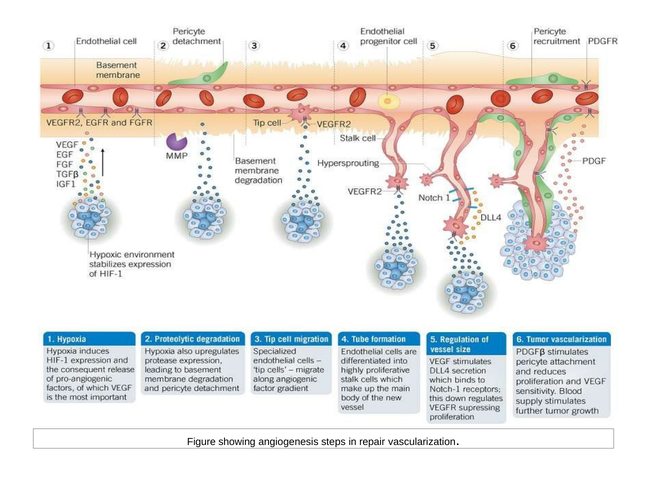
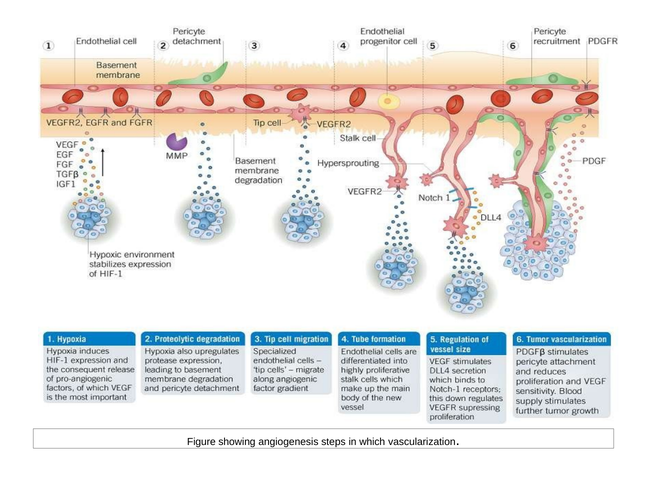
repair: repair -> which
